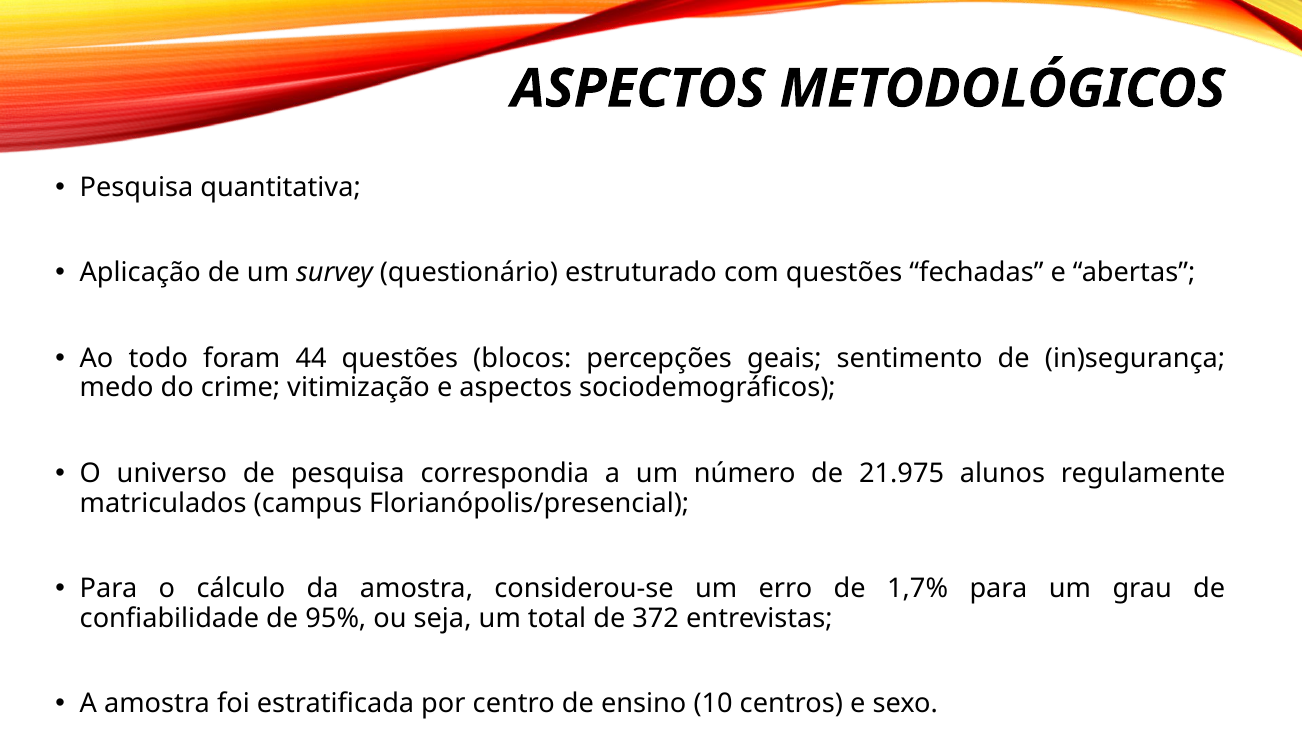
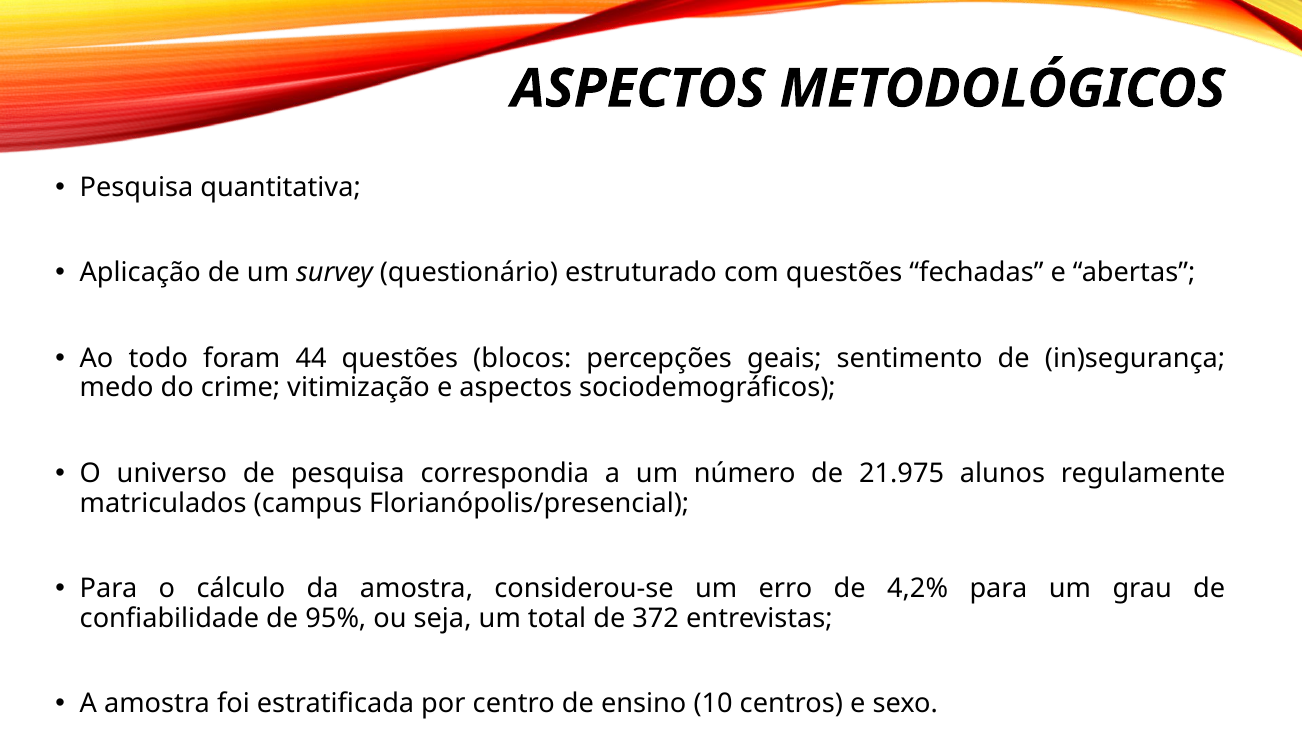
1,7%: 1,7% -> 4,2%
